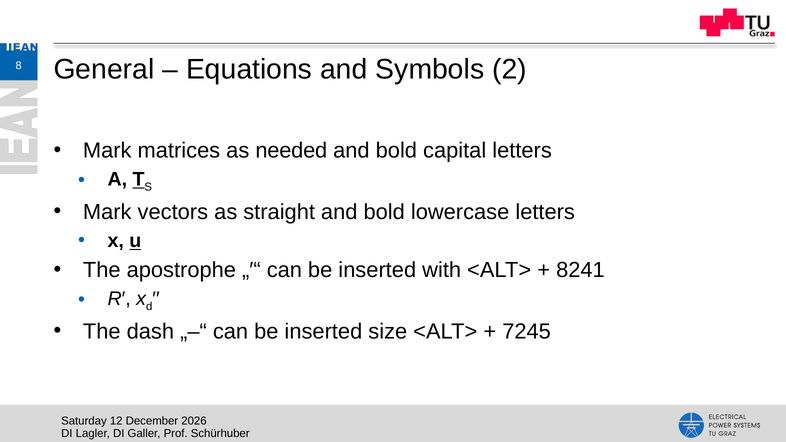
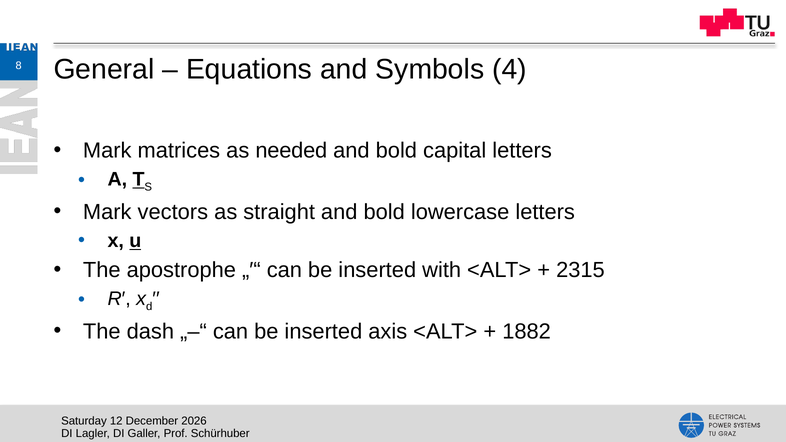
2: 2 -> 4
8241: 8241 -> 2315
size: size -> axis
7245: 7245 -> 1882
